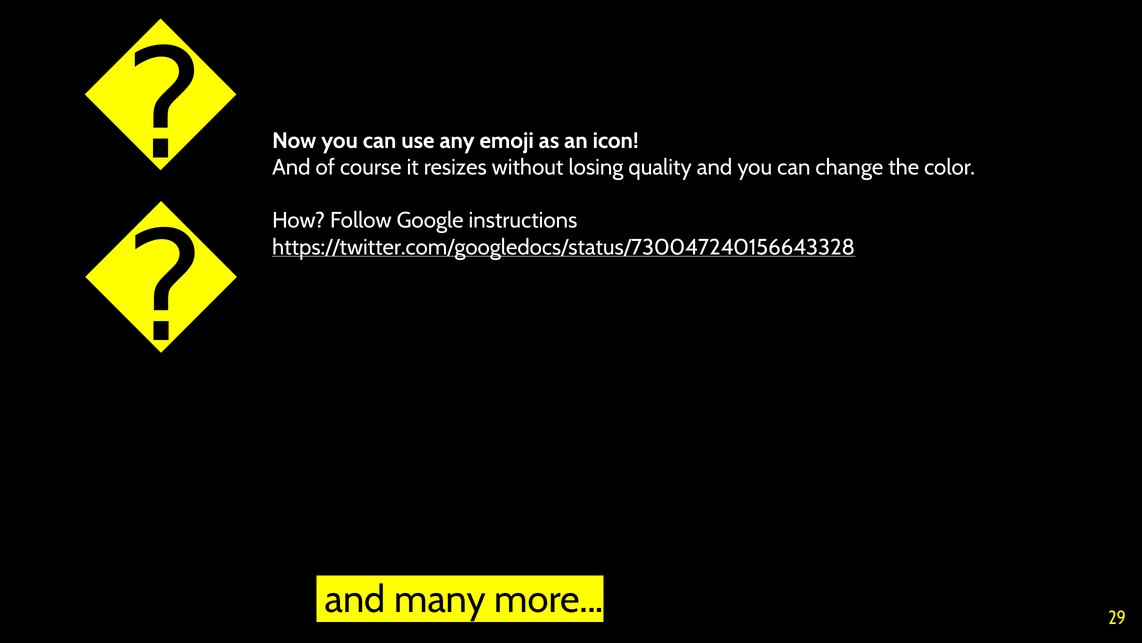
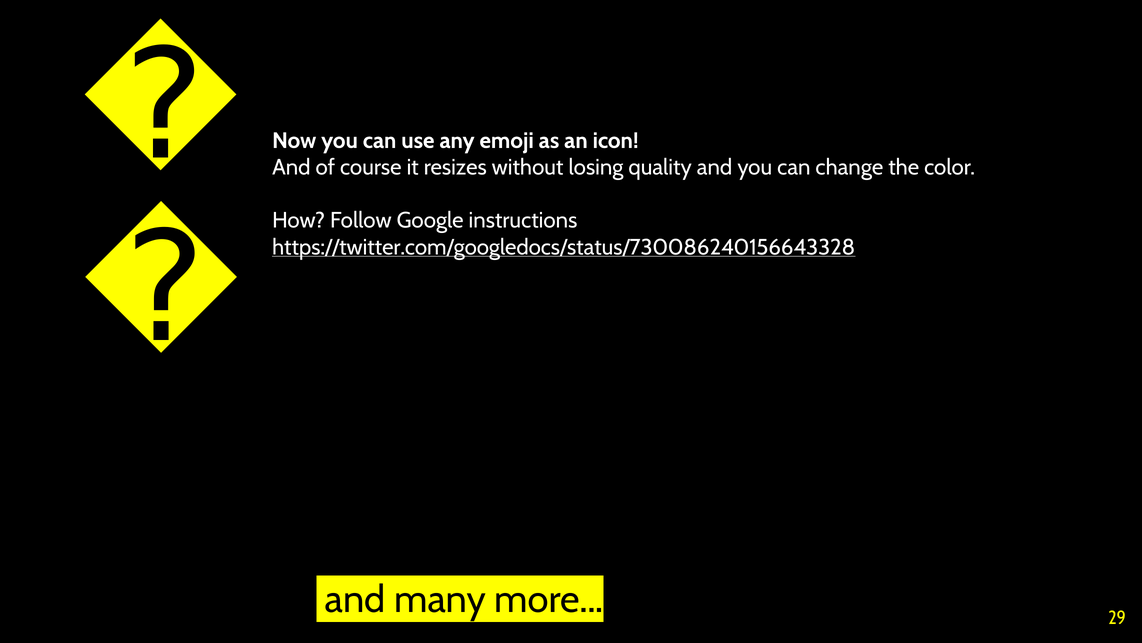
https://twitter.com/googledocs/status/730047240156643328: https://twitter.com/googledocs/status/730047240156643328 -> https://twitter.com/googledocs/status/730086240156643328
